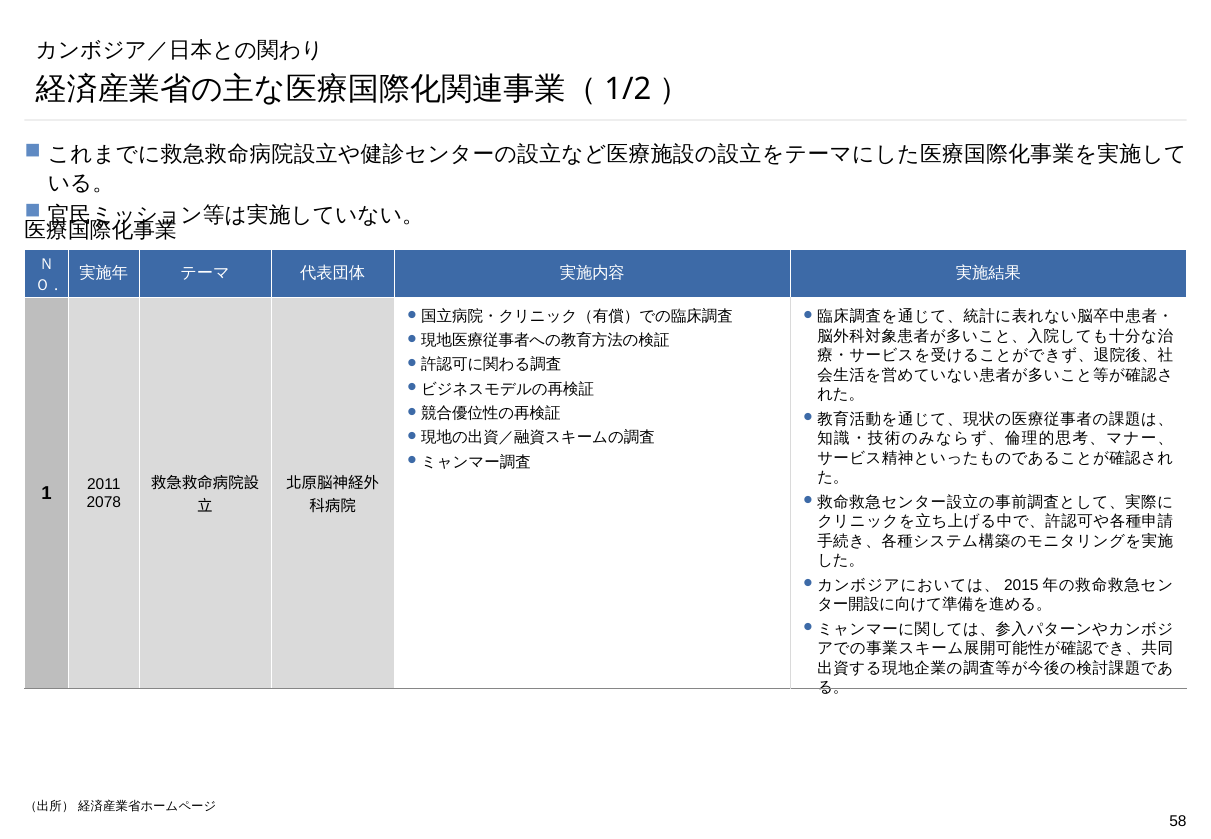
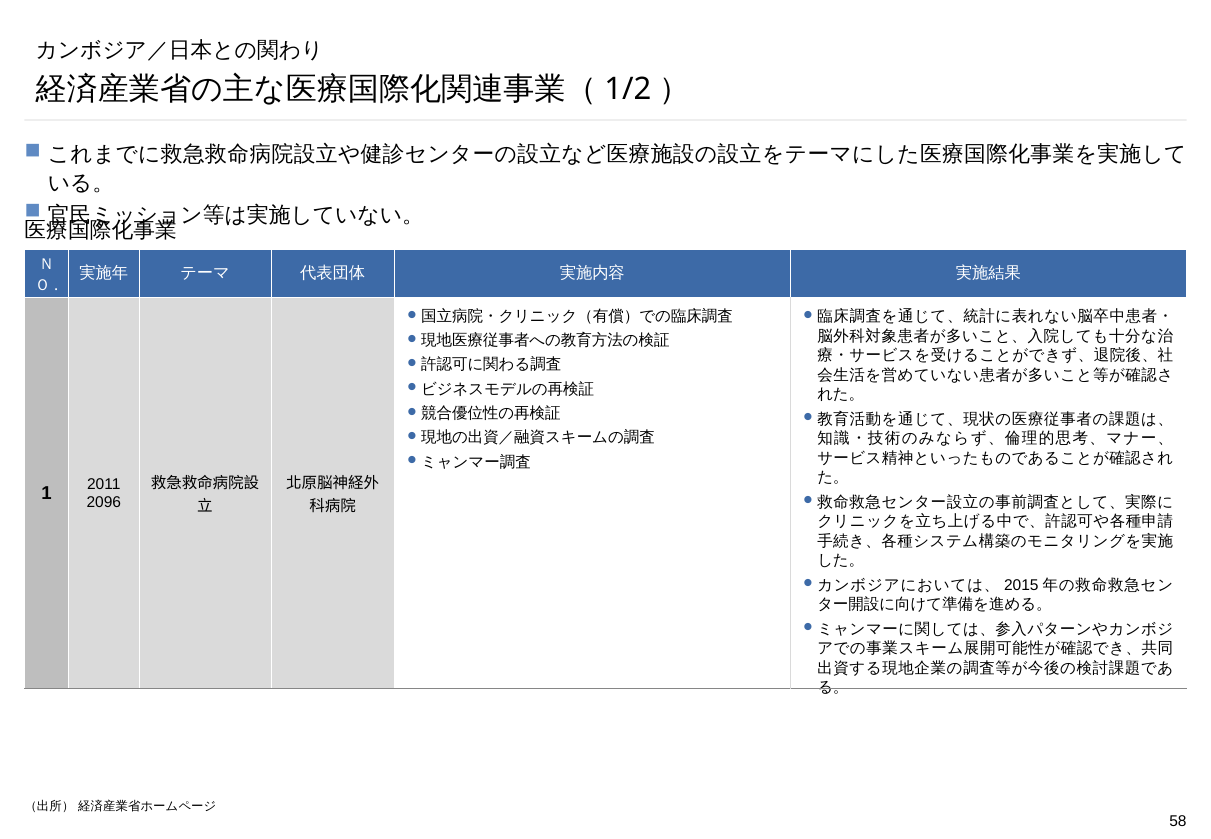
2078: 2078 -> 2096
